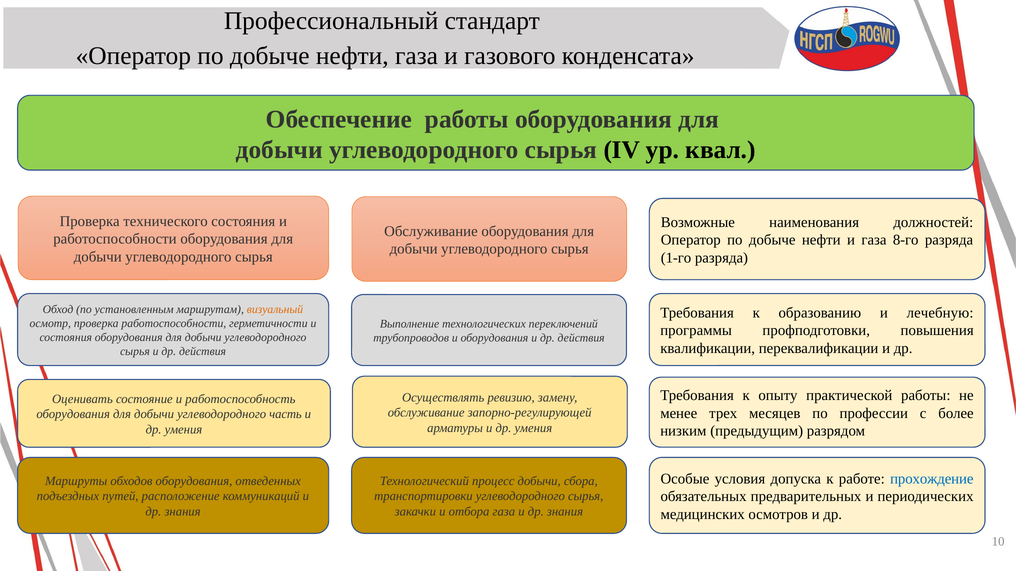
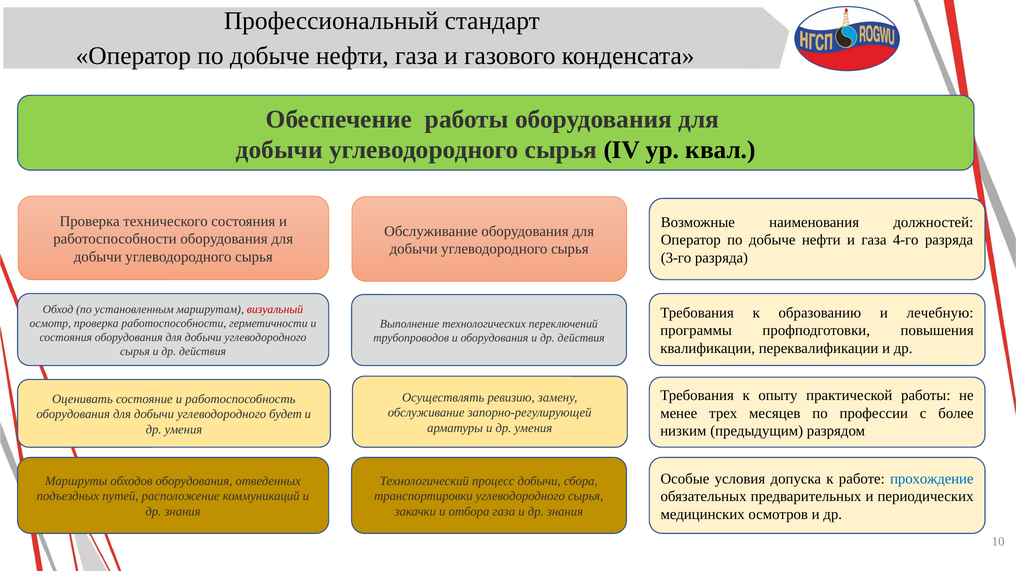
8-го: 8-го -> 4-го
1-го: 1-го -> 3-го
визуальный colour: orange -> red
часть: часть -> будет
